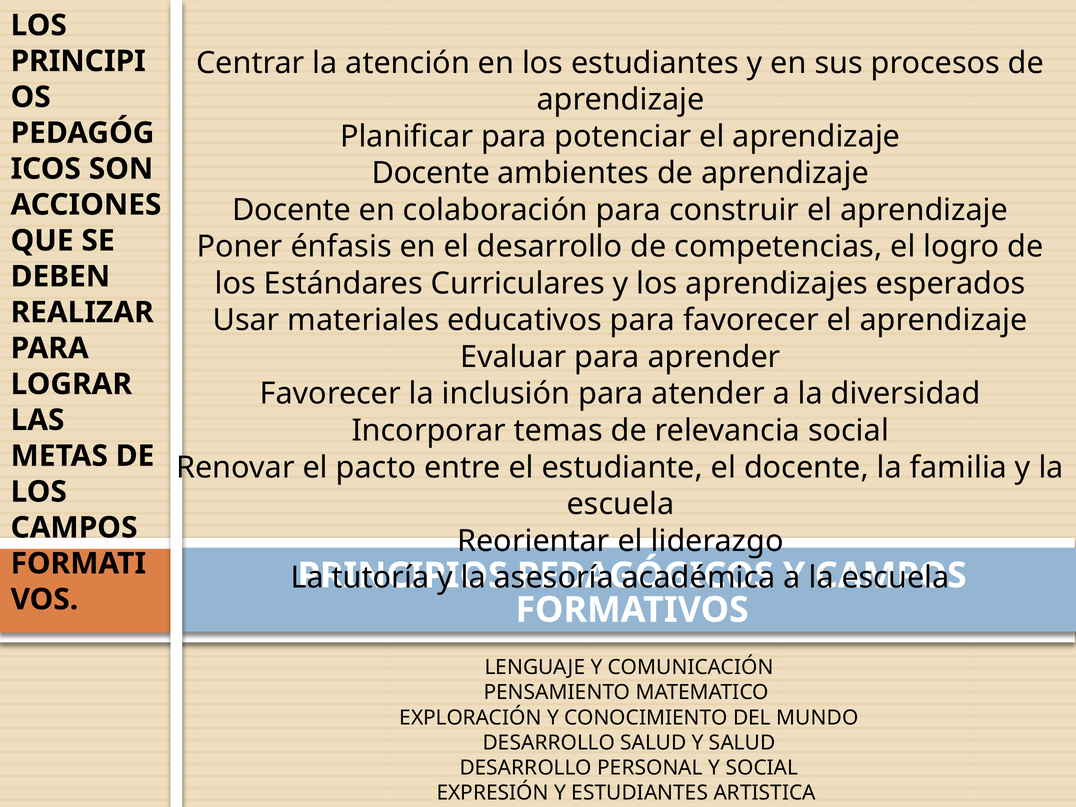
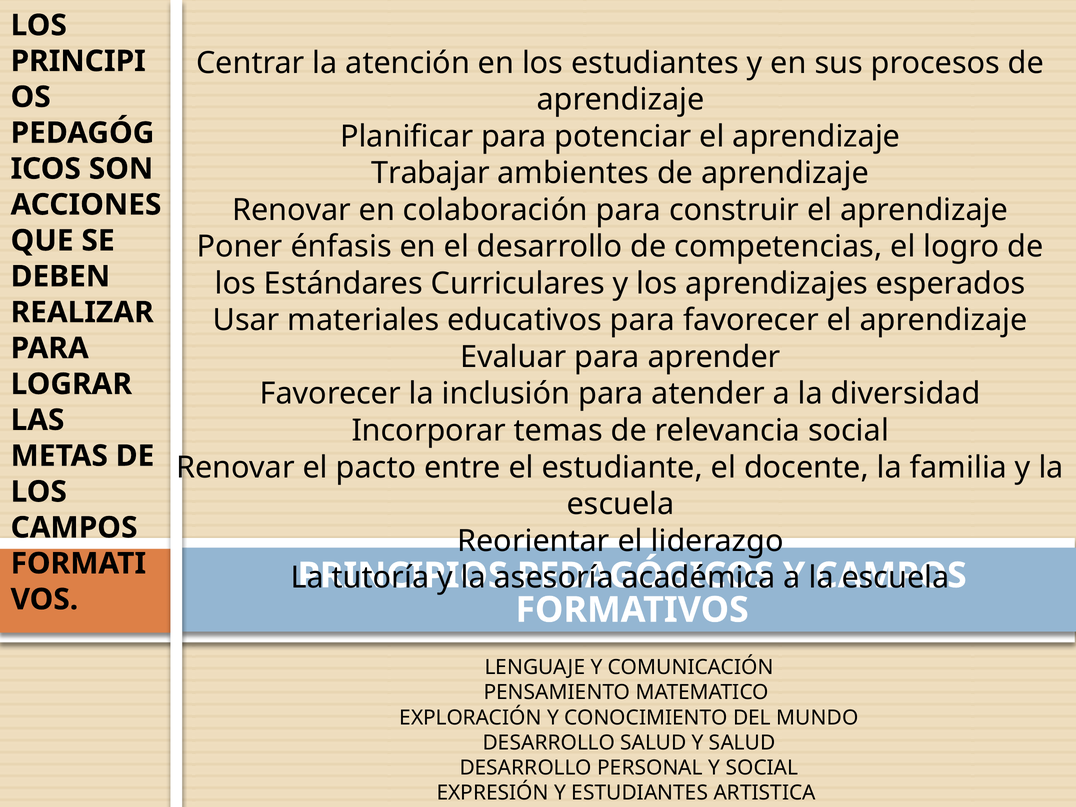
Docente at (431, 173): Docente -> Trabajar
Docente at (292, 210): Docente -> Renovar
